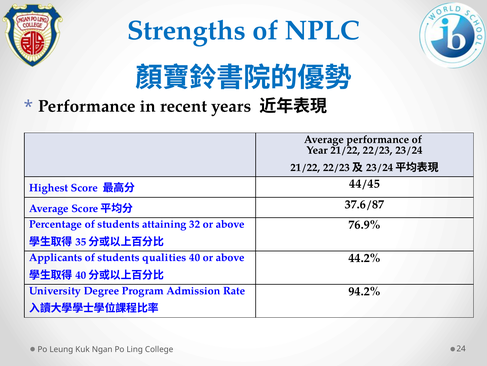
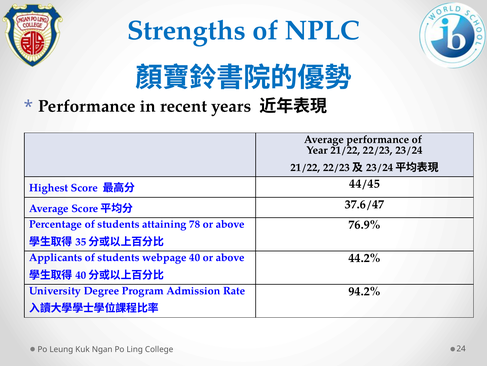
37.6/87: 37.6/87 -> 37.6/47
32: 32 -> 78
qualities: qualities -> webpage
